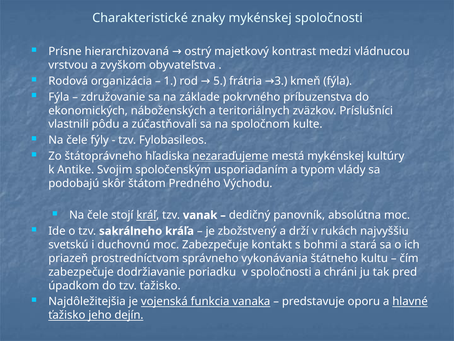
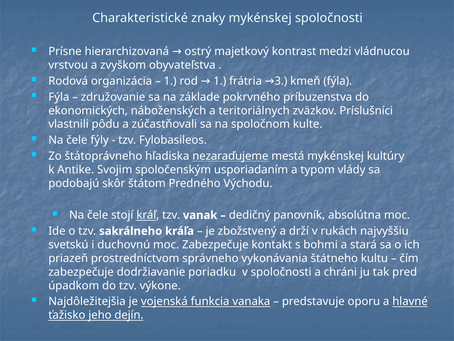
5 at (220, 81): 5 -> 1
tzv ťažisko: ťažisko -> výkone
